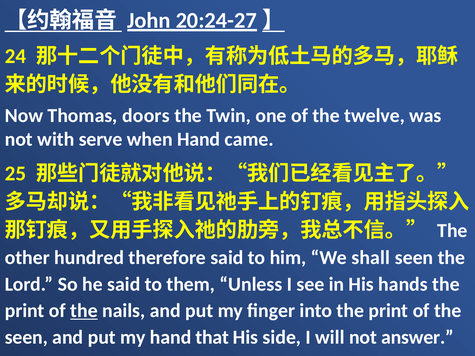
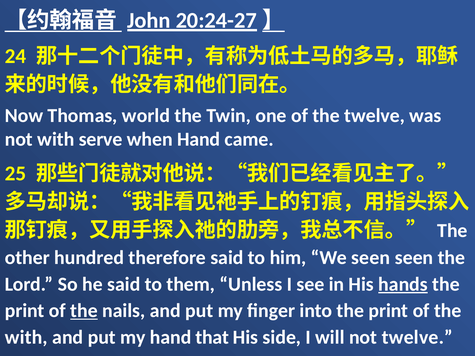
doors: doors -> world
We shall: shall -> seen
hands underline: none -> present
seen at (26, 338): seen -> with
not answer: answer -> twelve
